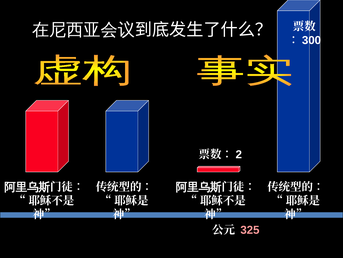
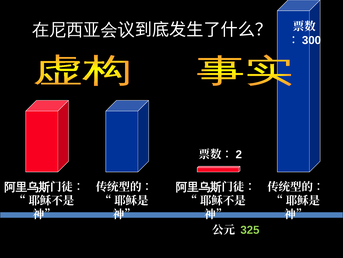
325 colour: pink -> light green
